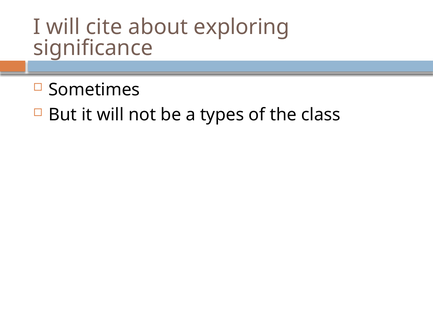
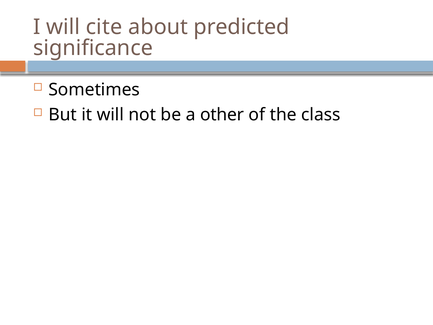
exploring: exploring -> predicted
types: types -> other
